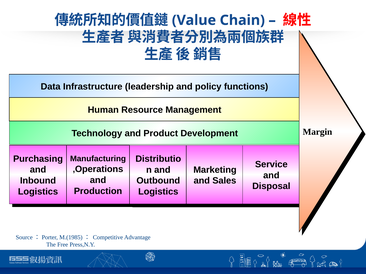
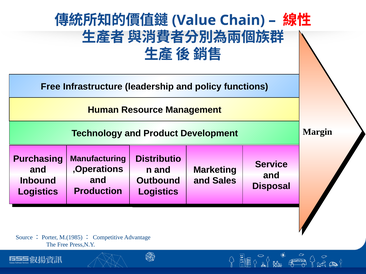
Data at (51, 87): Data -> Free
